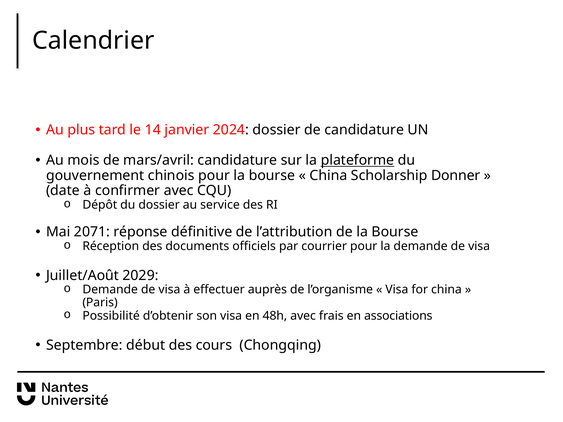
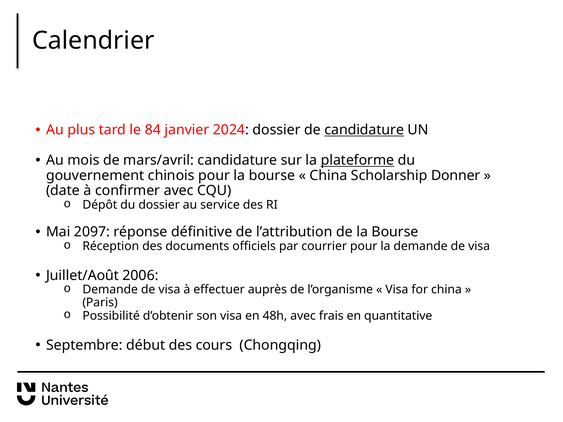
14: 14 -> 84
candidature at (364, 130) underline: none -> present
2071: 2071 -> 2097
2029: 2029 -> 2006
associations: associations -> quantitative
